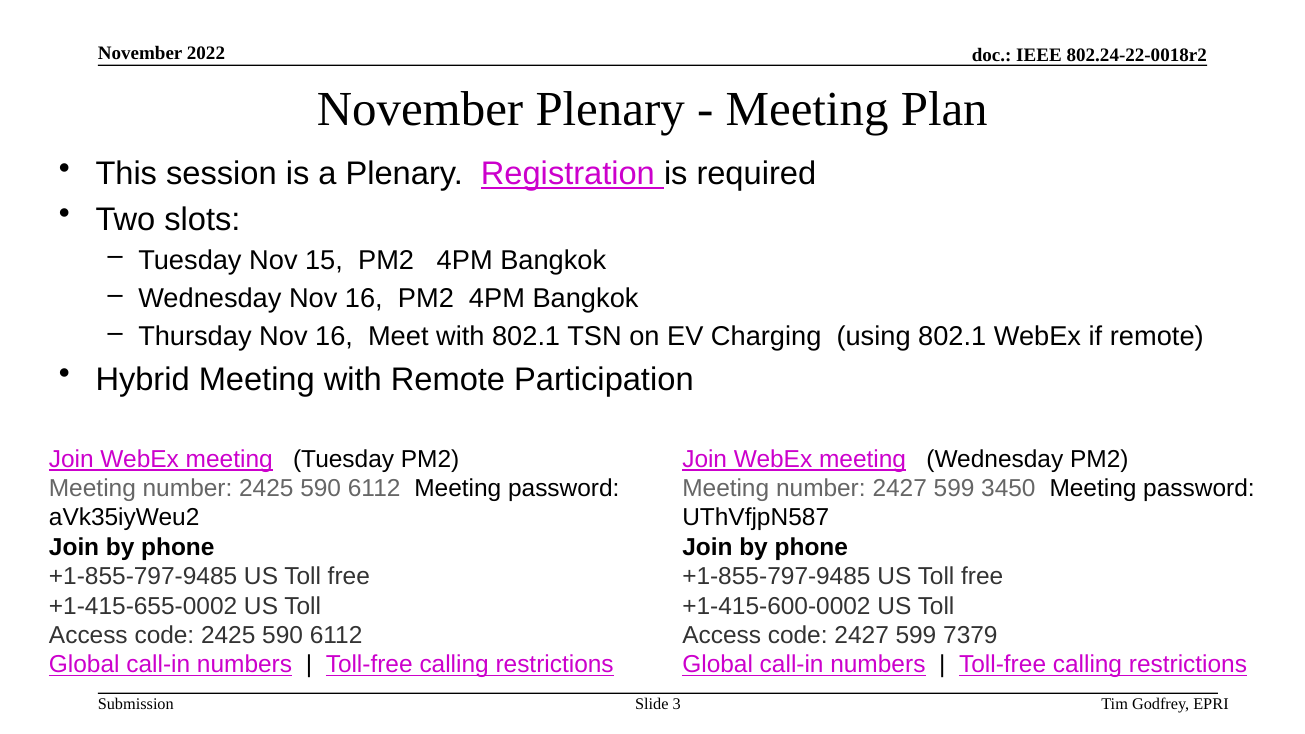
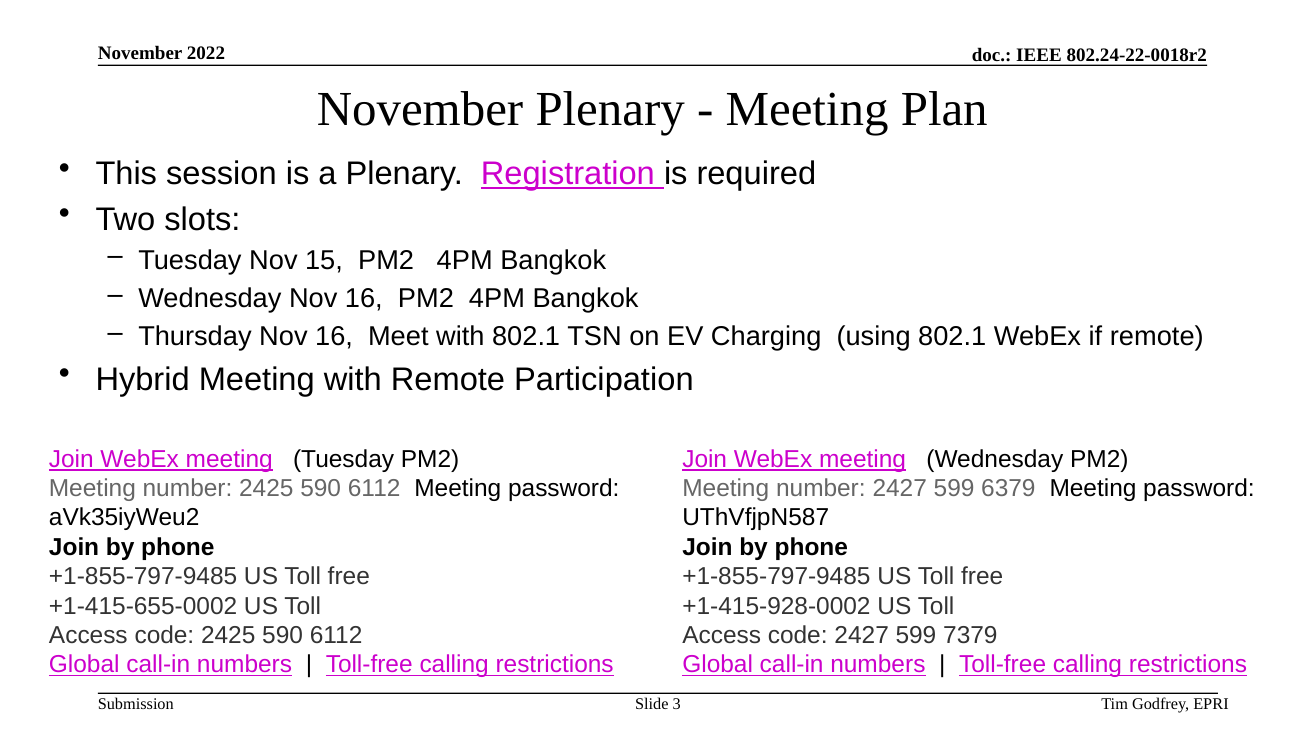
3450: 3450 -> 6379
+1-415-600-0002: +1-415-600-0002 -> +1-415-928-0002
